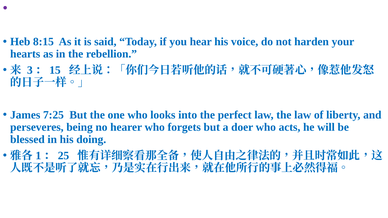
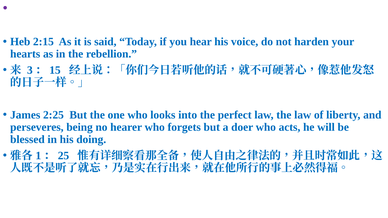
8:15: 8:15 -> 2:15
7:25: 7:25 -> 2:25
